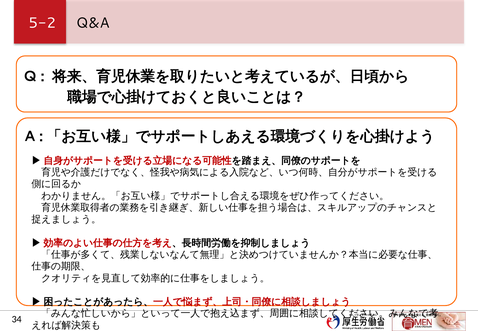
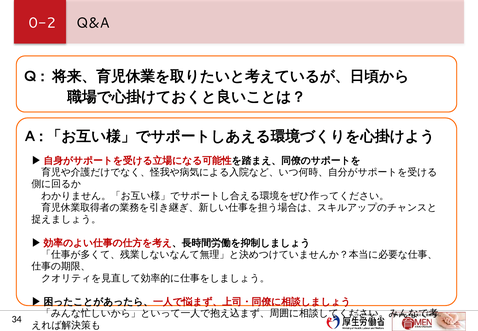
5-2: 5-2 -> 0-2
